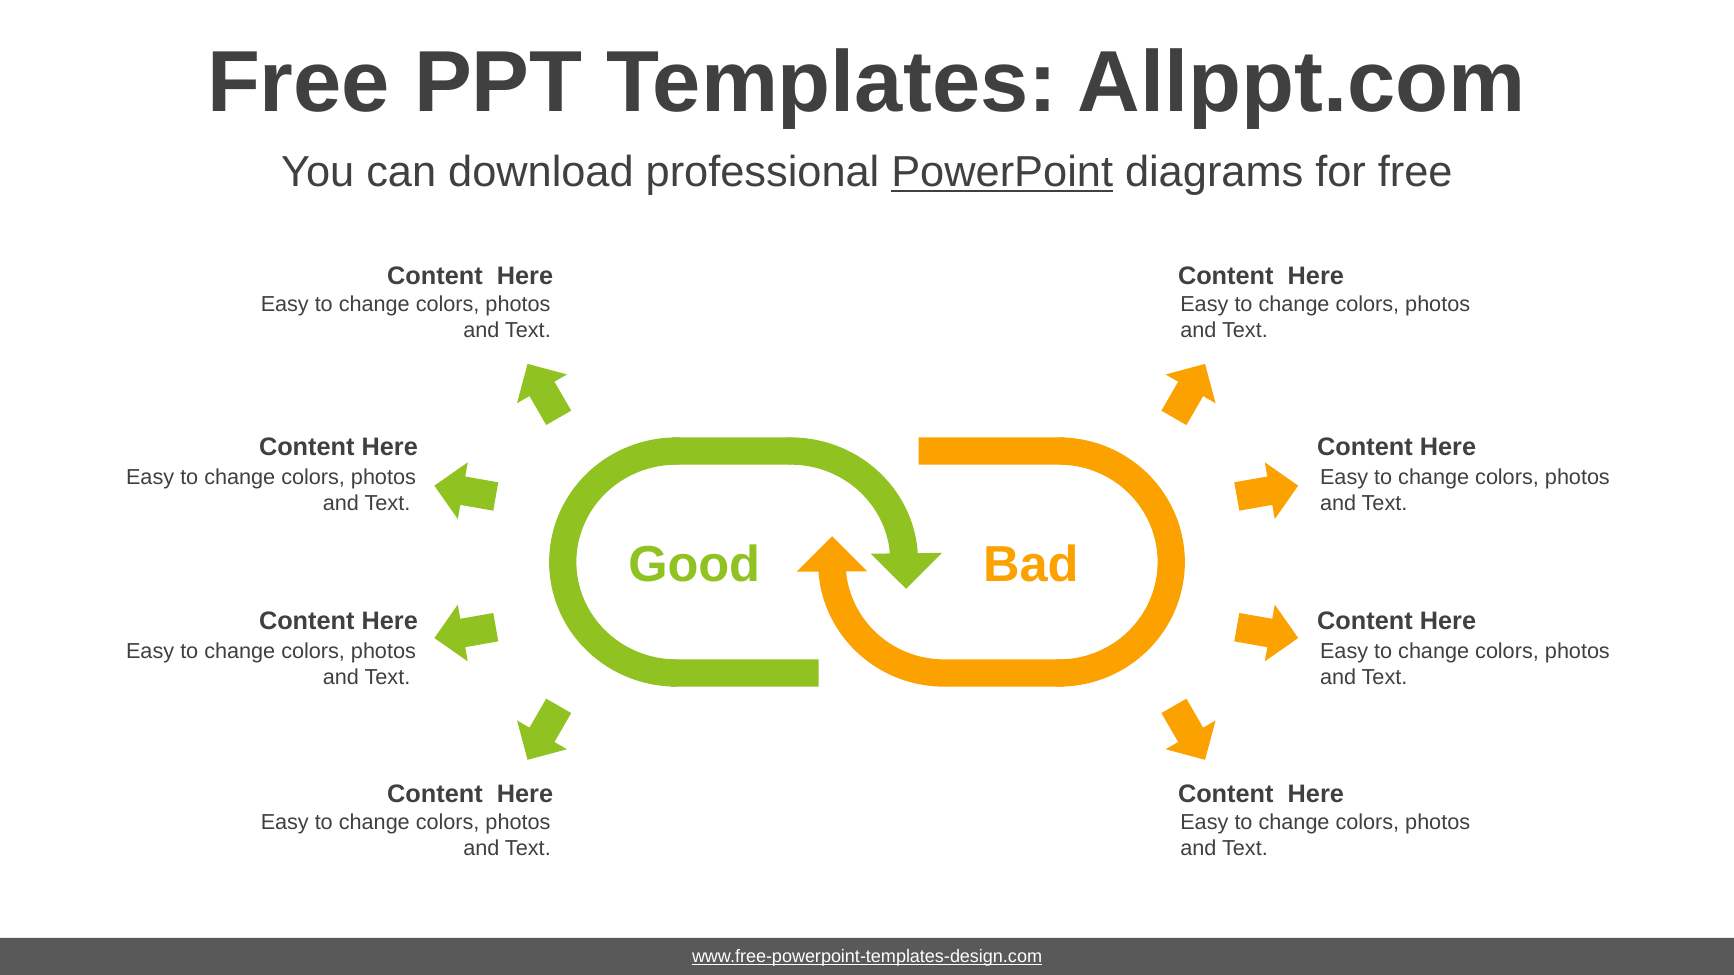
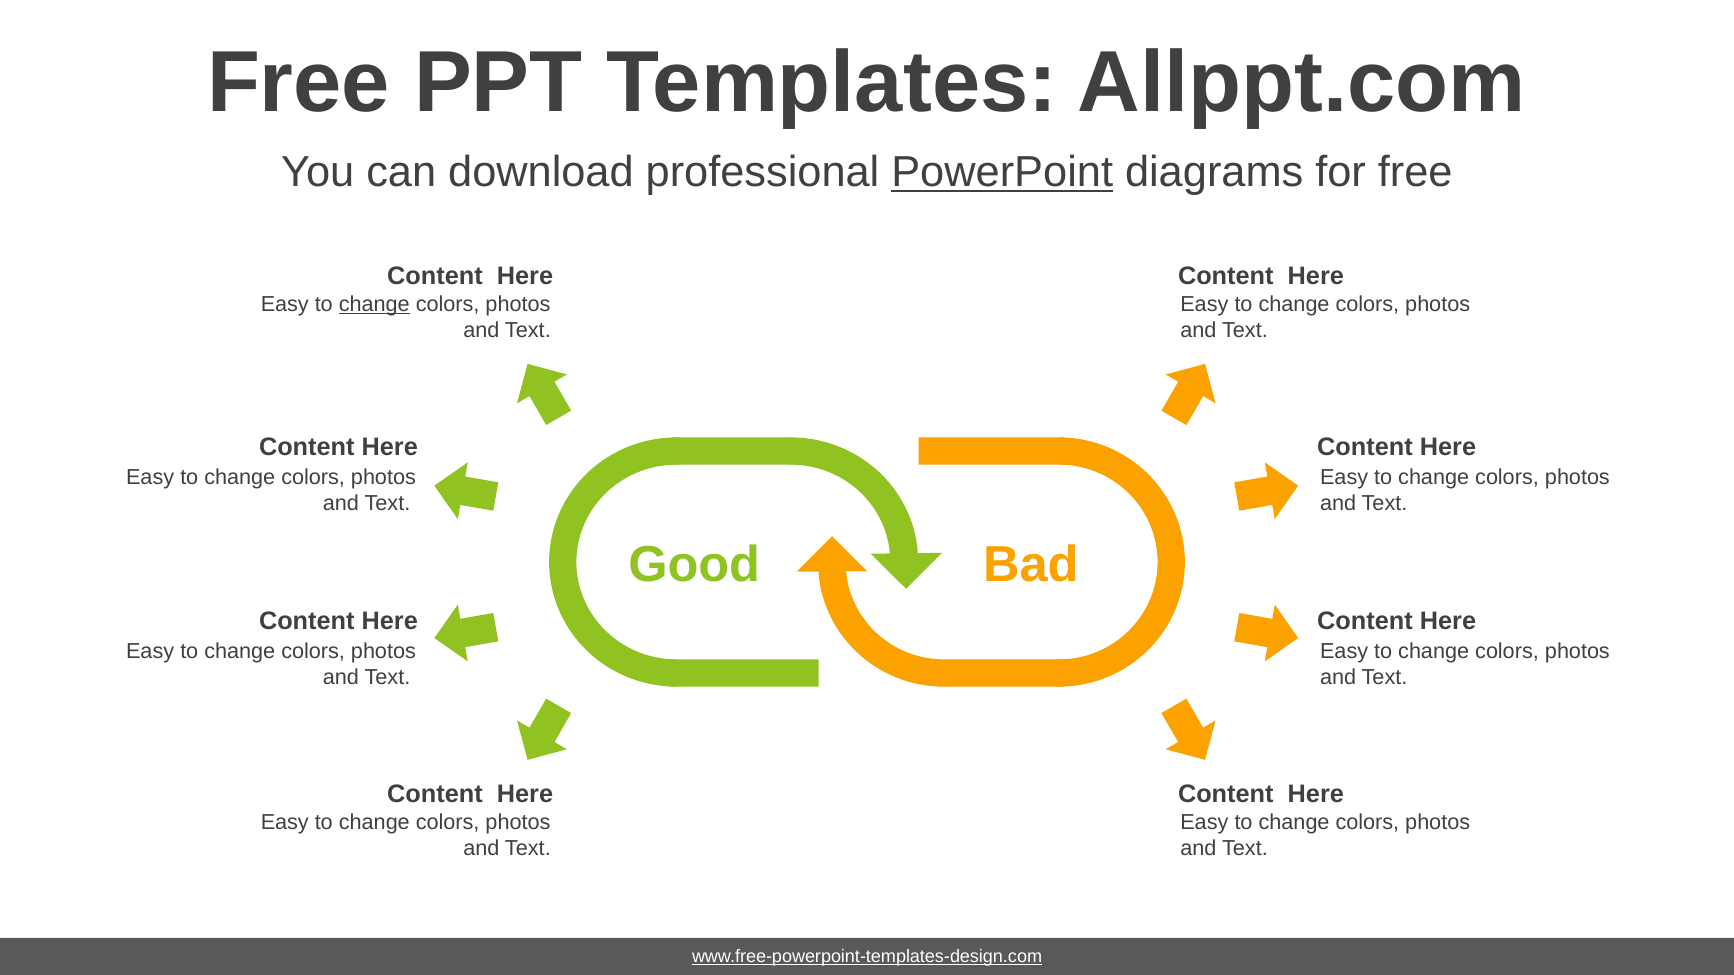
change at (374, 304) underline: none -> present
